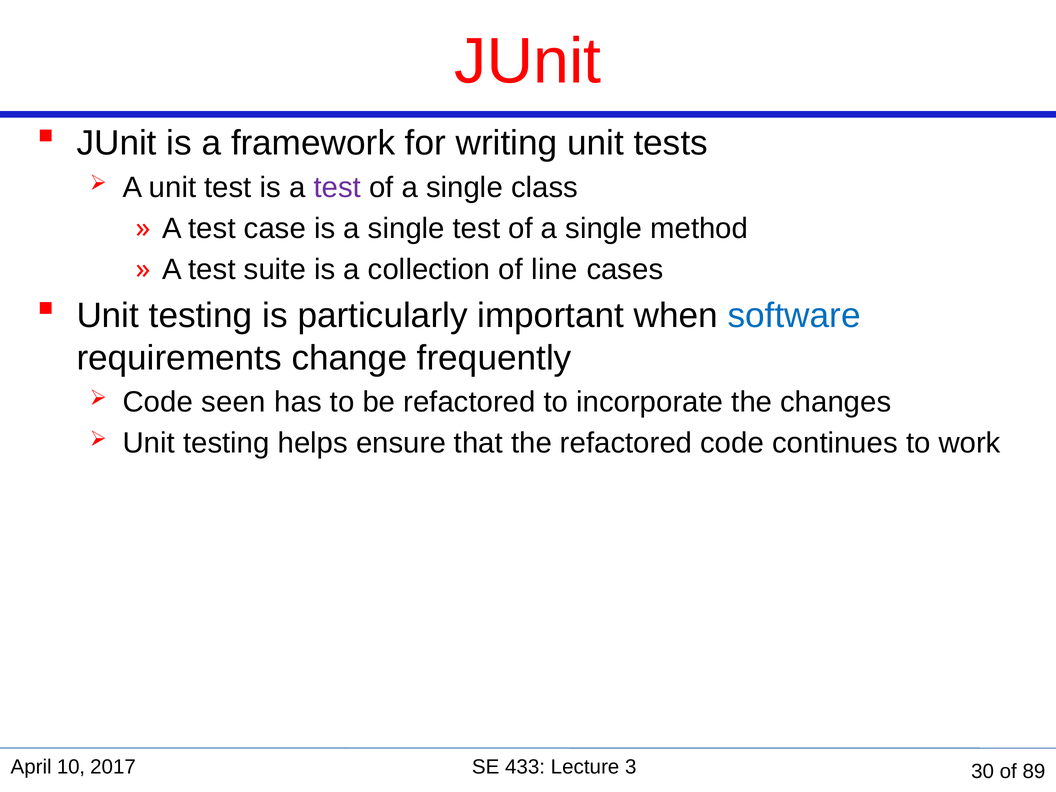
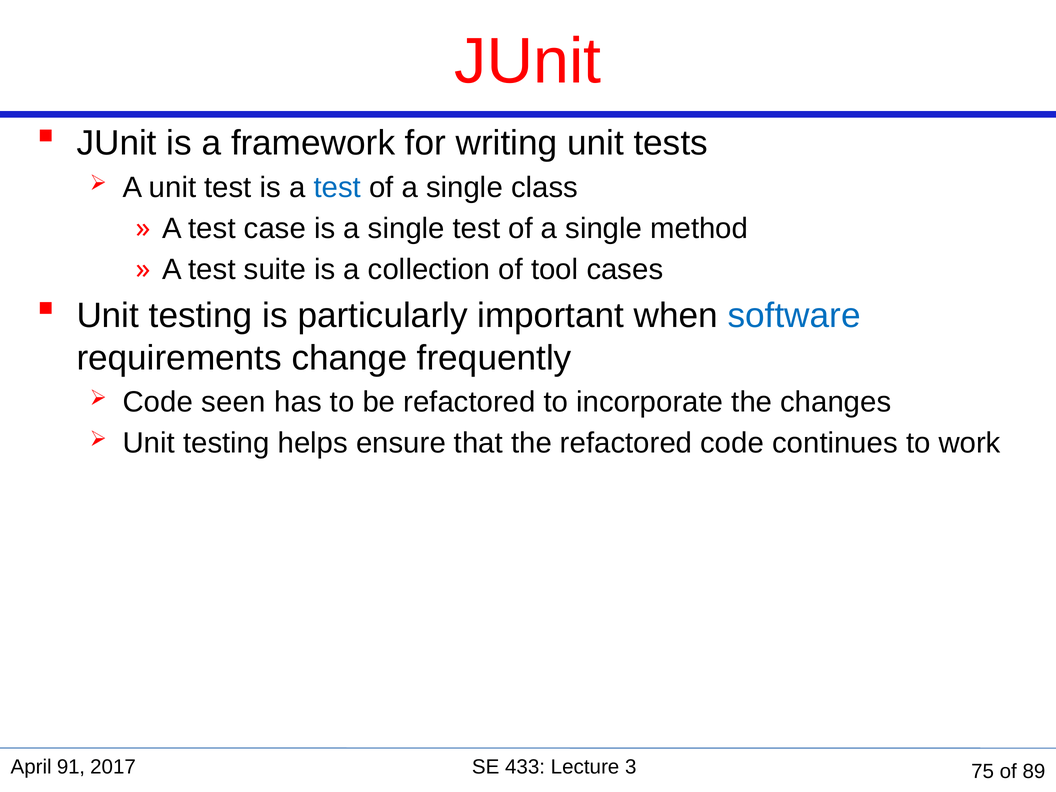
test at (337, 187) colour: purple -> blue
line: line -> tool
10: 10 -> 91
30: 30 -> 75
